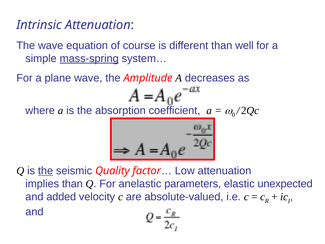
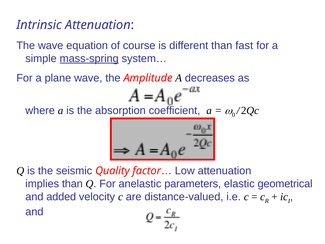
well: well -> fast
the at (46, 171) underline: present -> none
unexpected: unexpected -> geometrical
absolute-valued: absolute-valued -> distance-valued
